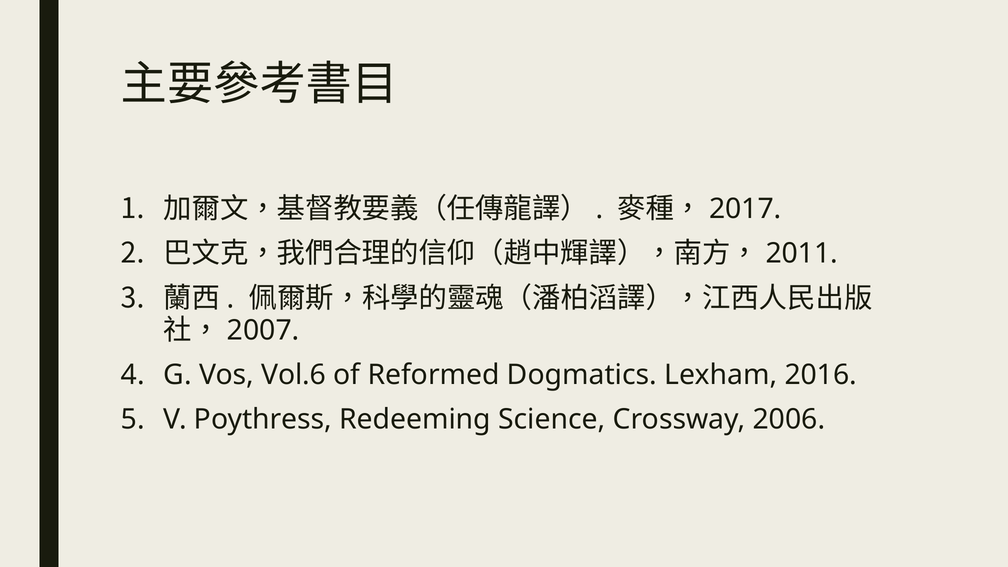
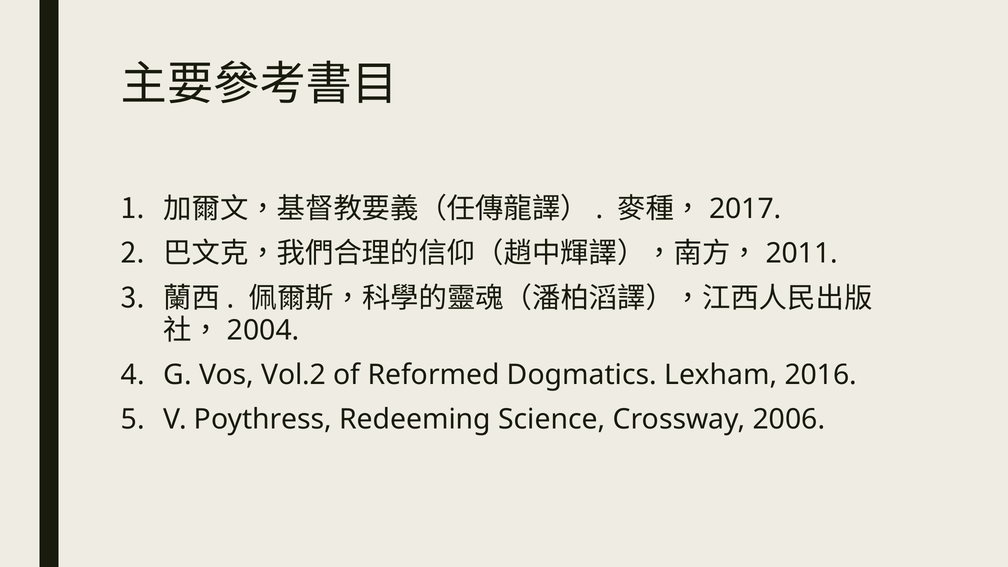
2007: 2007 -> 2004
Vol.6: Vol.6 -> Vol.2
